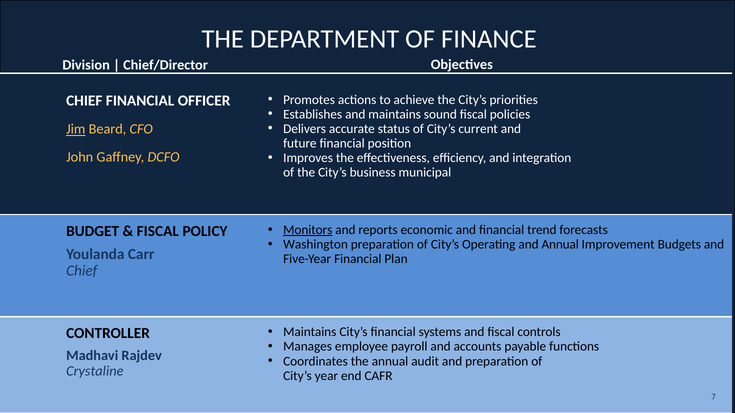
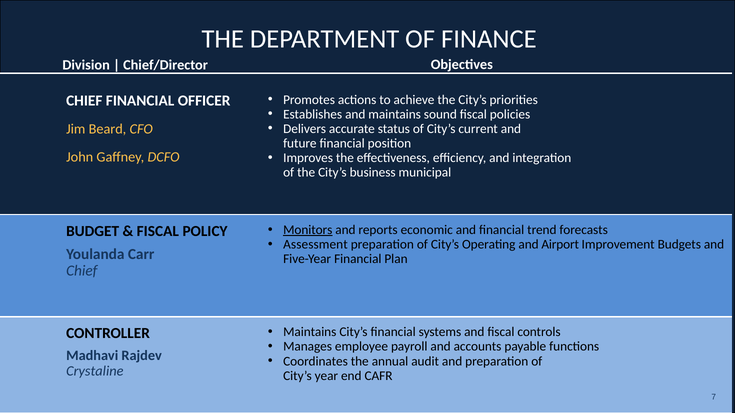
Jim underline: present -> none
Washington: Washington -> Assessment
and Annual: Annual -> Airport
